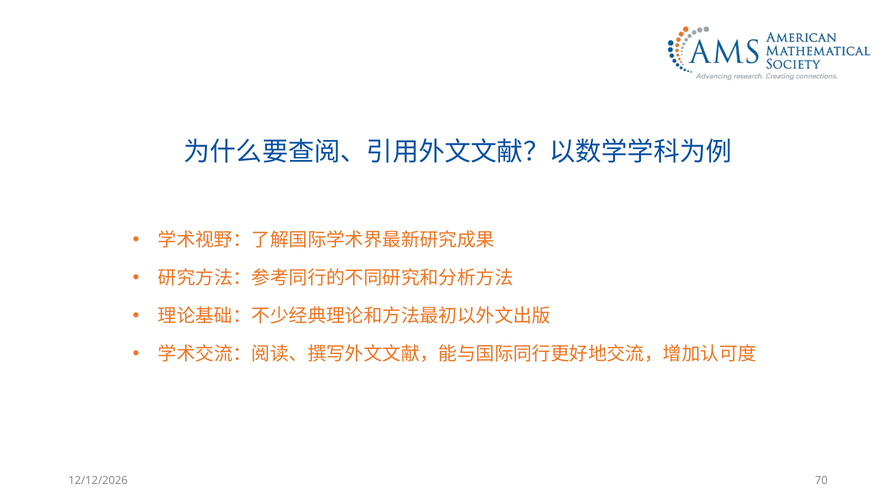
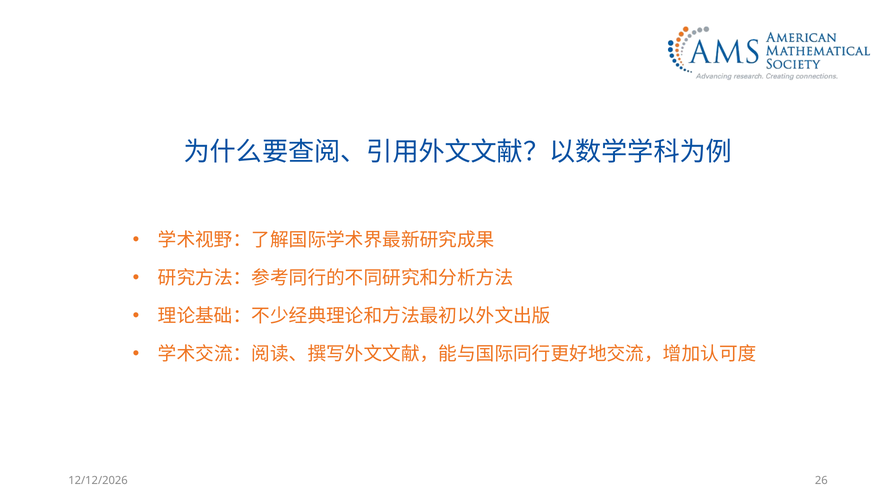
70: 70 -> 26
